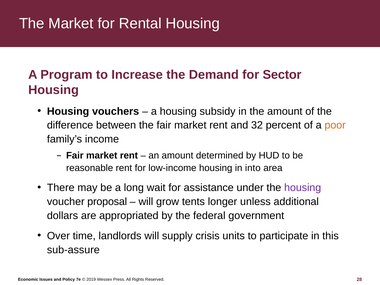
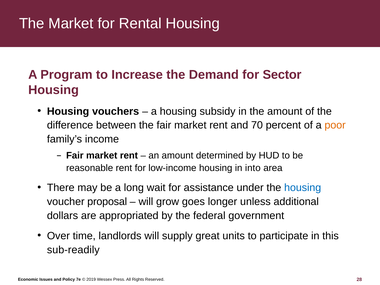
32: 32 -> 70
housing at (303, 188) colour: purple -> blue
tents: tents -> goes
crisis: crisis -> great
sub-assure: sub-assure -> sub-readily
